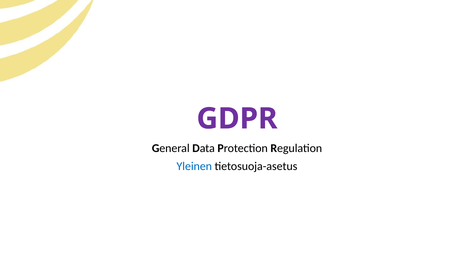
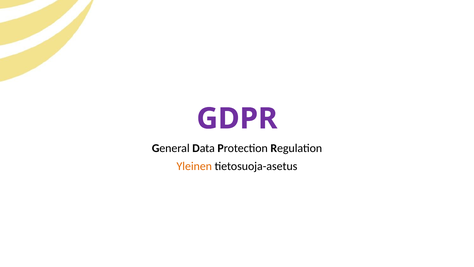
Yleinen colour: blue -> orange
